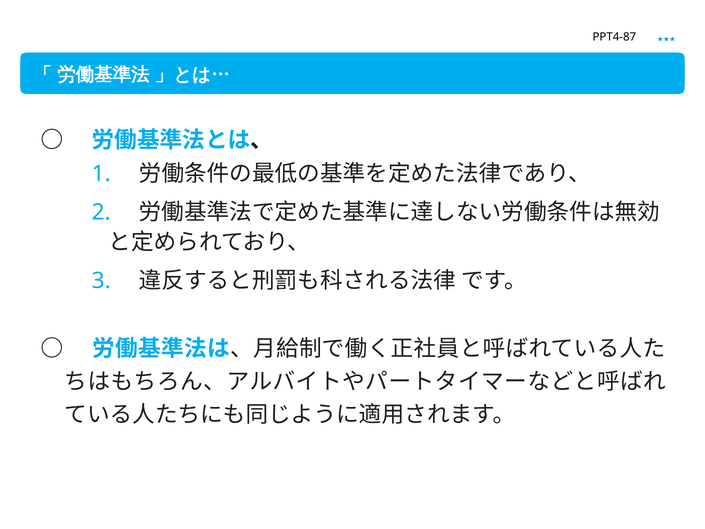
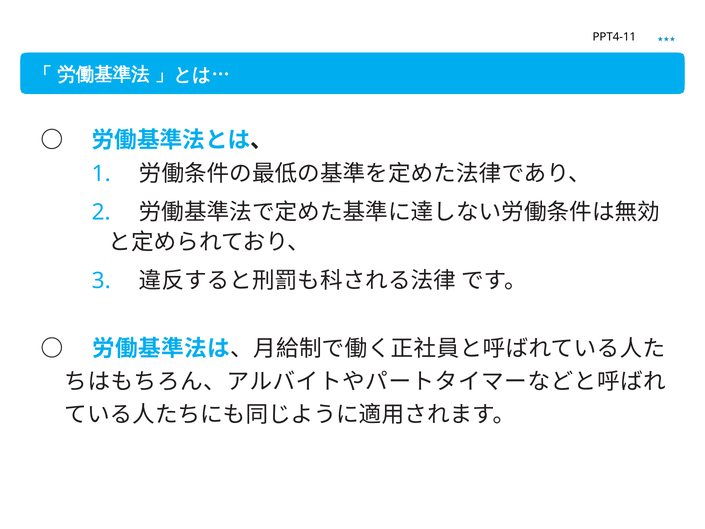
PPT4-87: PPT4-87 -> PPT4-11
